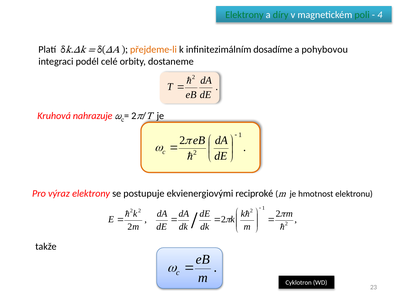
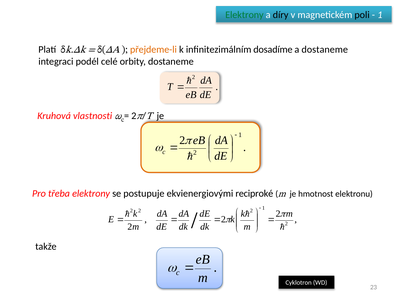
díry colour: green -> black
poli colour: green -> black
4 at (380, 15): 4 -> 1
a pohybovou: pohybovou -> dostaneme
nahrazuje: nahrazuje -> vlastnosti
výraz: výraz -> třeba
